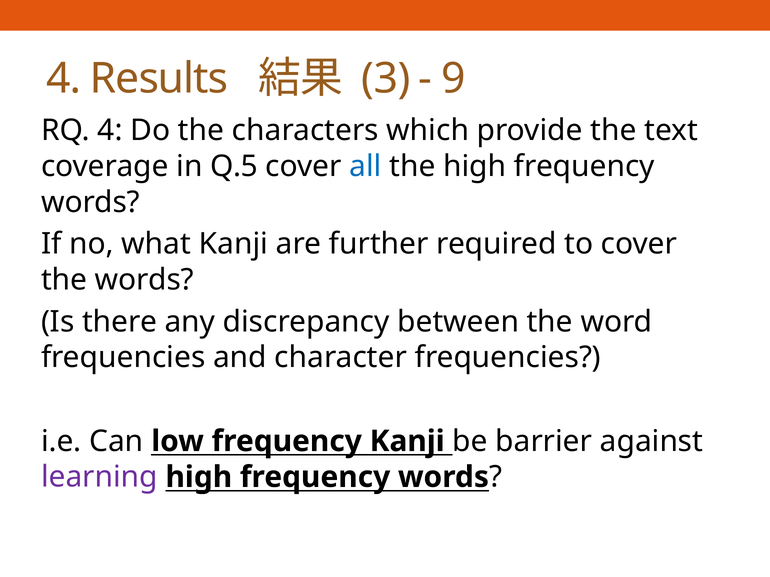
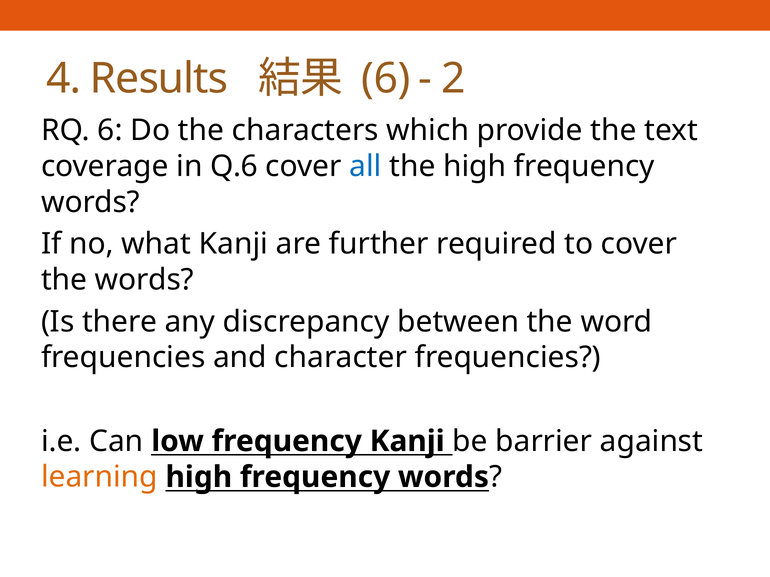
3 at (386, 79): 3 -> 6
9: 9 -> 2
RQ 4: 4 -> 6
Q.5: Q.5 -> Q.6
learning colour: purple -> orange
